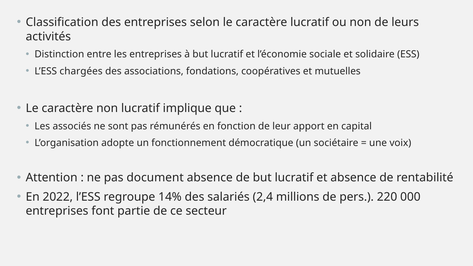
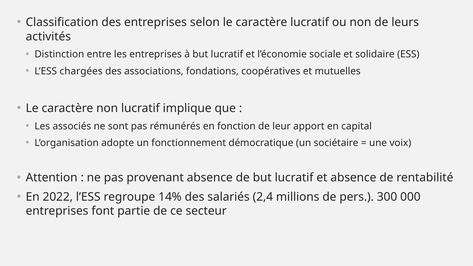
document: document -> provenant
220: 220 -> 300
